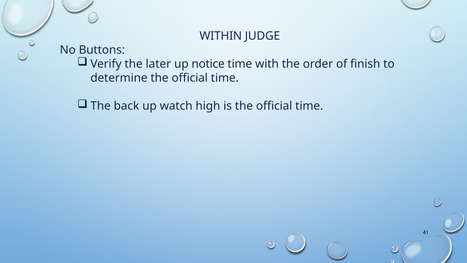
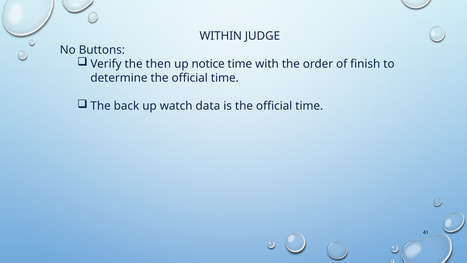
later: later -> then
high: high -> data
